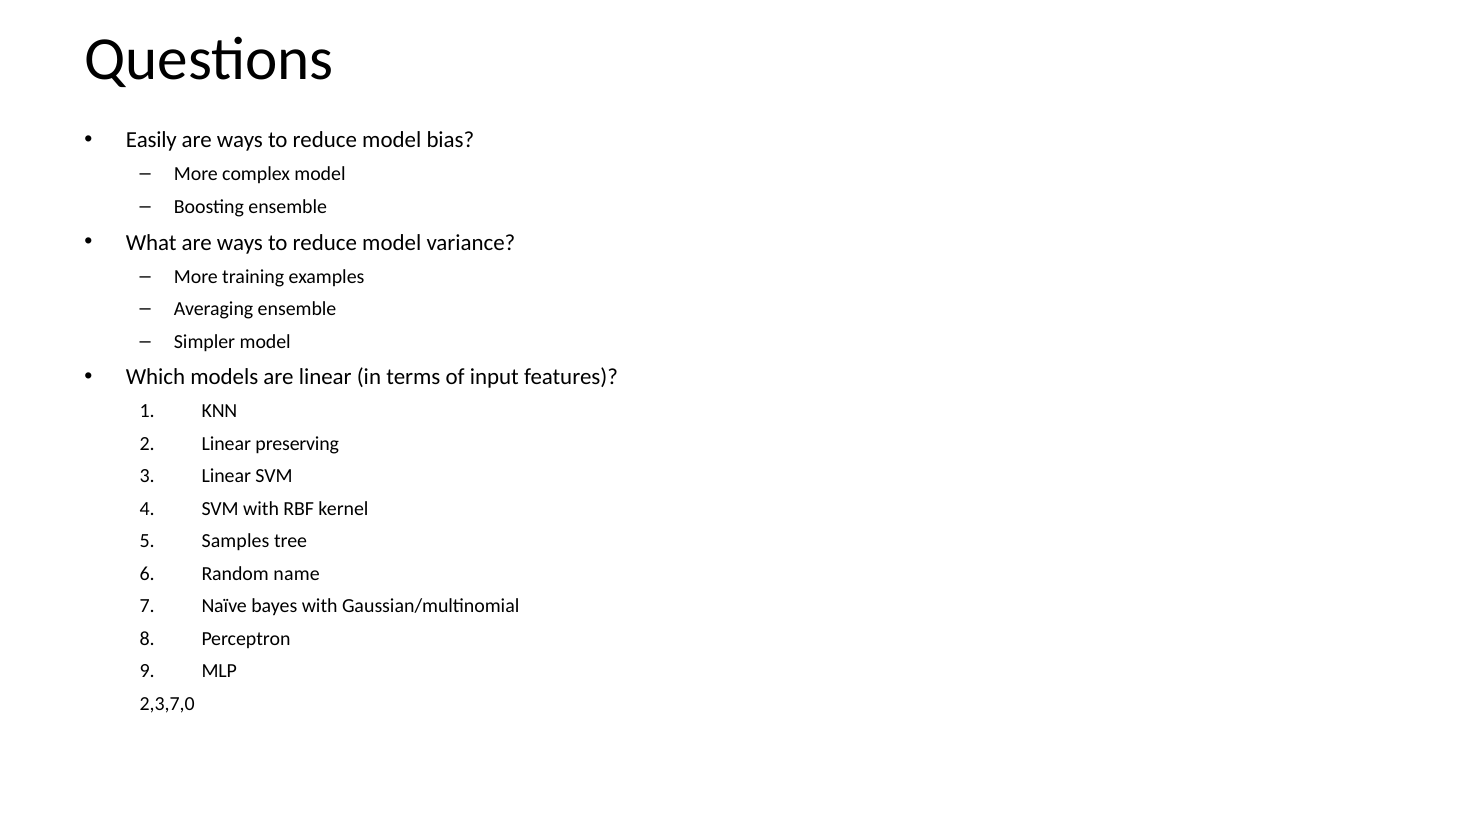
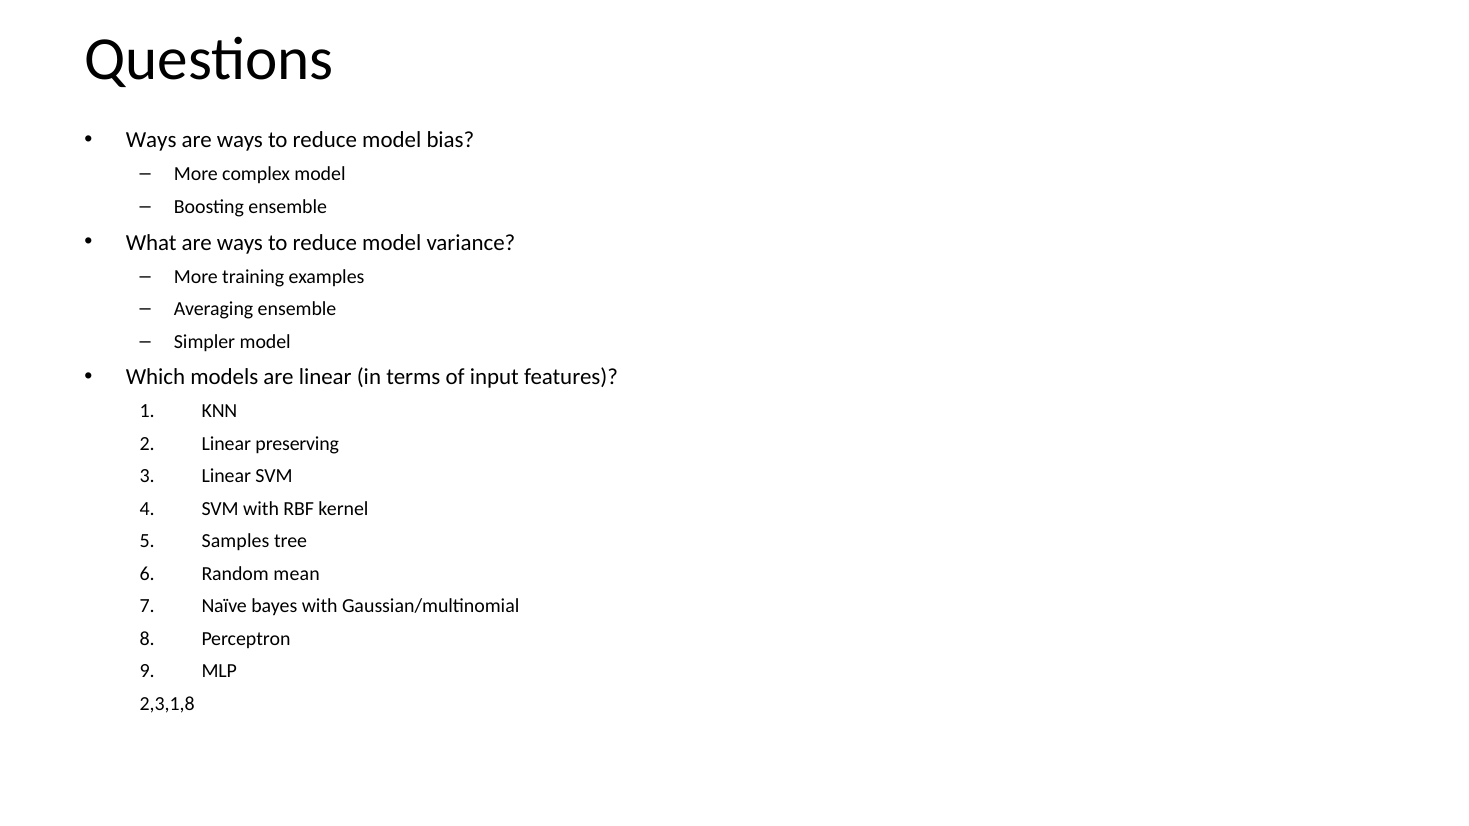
Easily at (151, 140): Easily -> Ways
name: name -> mean
2,3,7,0: 2,3,7,0 -> 2,3,1,8
